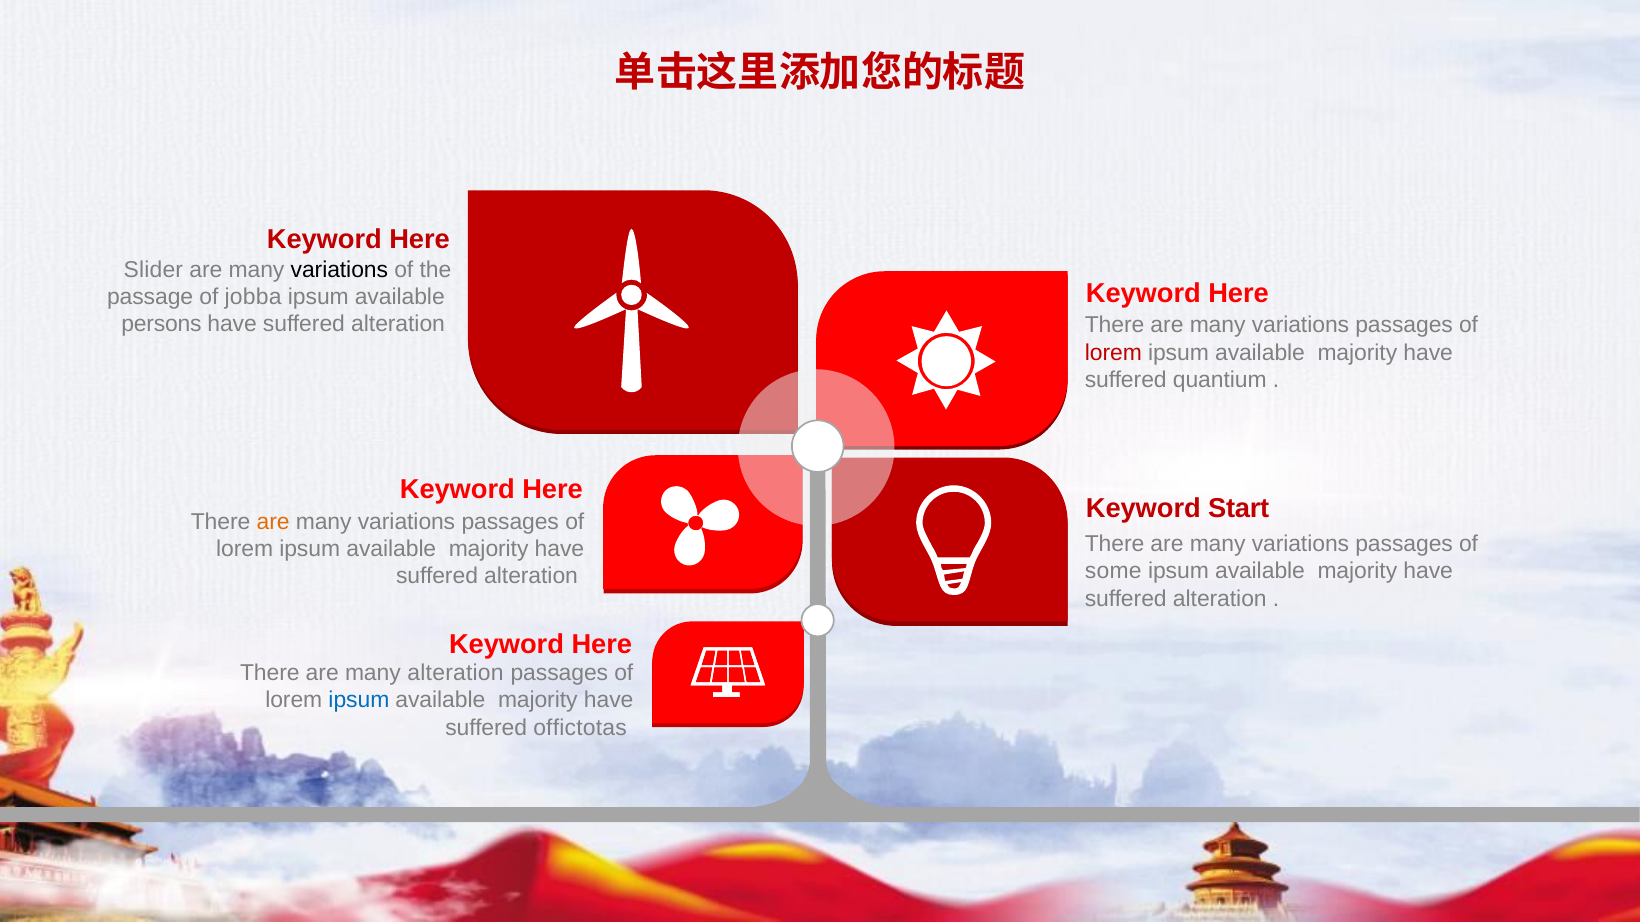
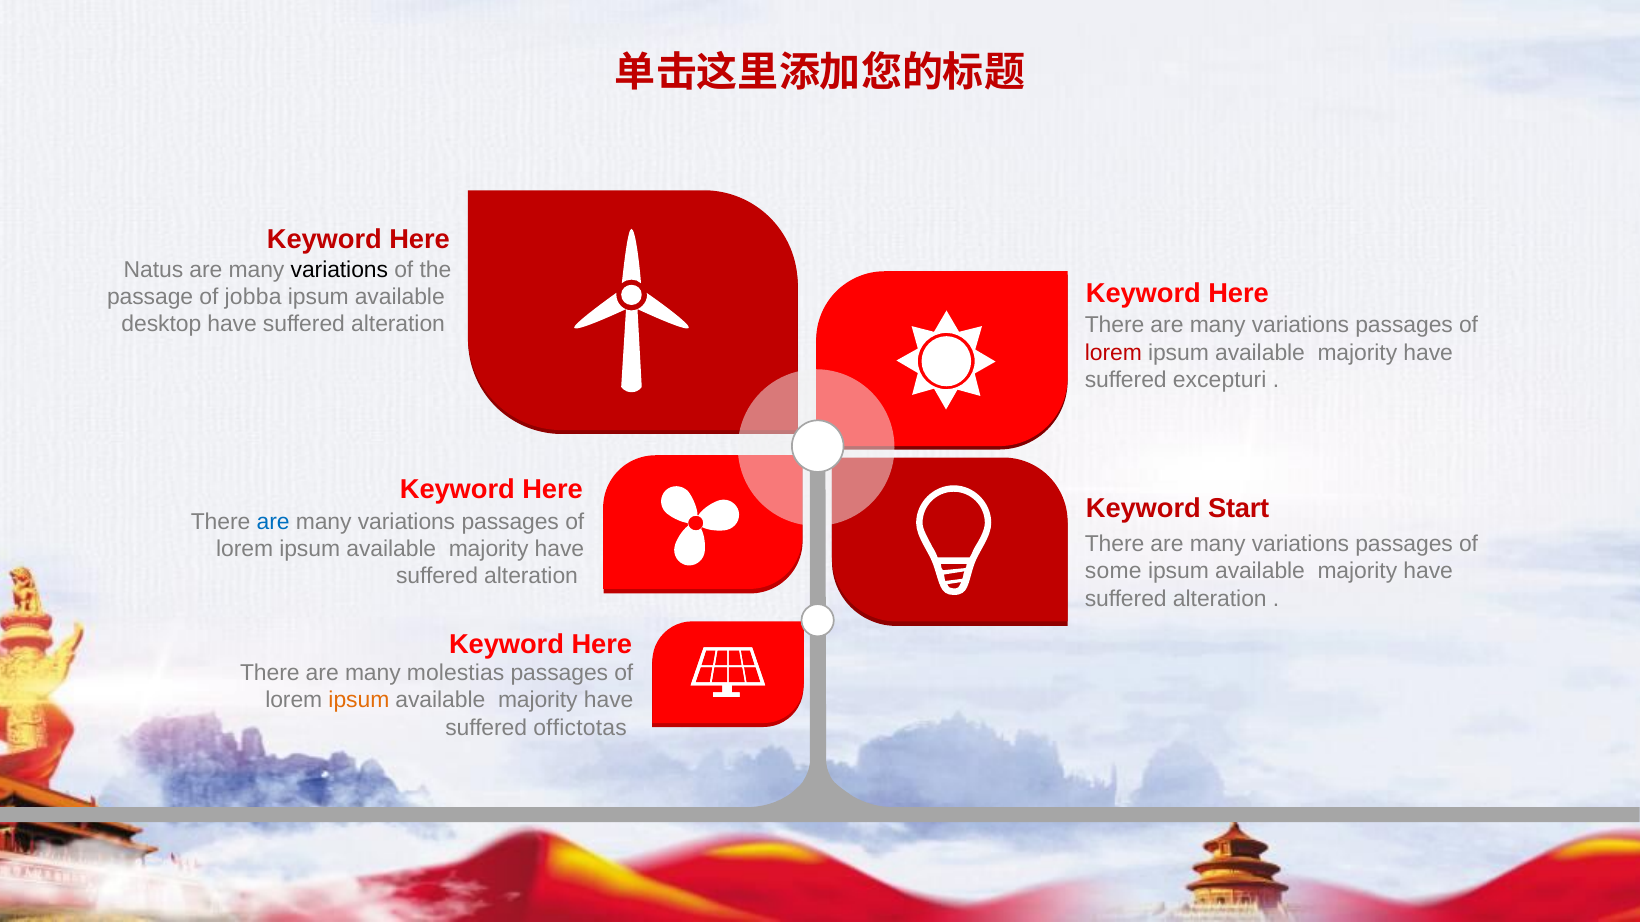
Slider: Slider -> Natus
persons: persons -> desktop
quantium: quantium -> excepturi
are at (273, 522) colour: orange -> blue
many alteration: alteration -> molestias
ipsum at (359, 701) colour: blue -> orange
